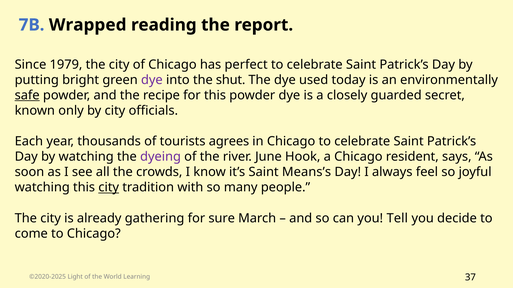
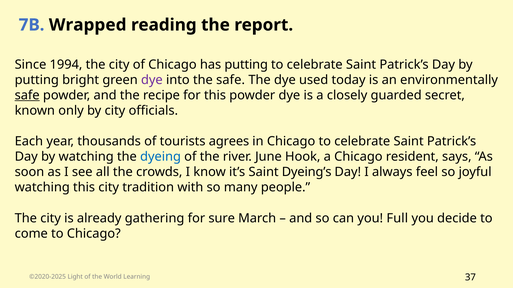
1979: 1979 -> 1994
has perfect: perfect -> putting
the shut: shut -> safe
dyeing colour: purple -> blue
Means’s: Means’s -> Dyeing’s
city at (109, 188) underline: present -> none
Tell: Tell -> Full
